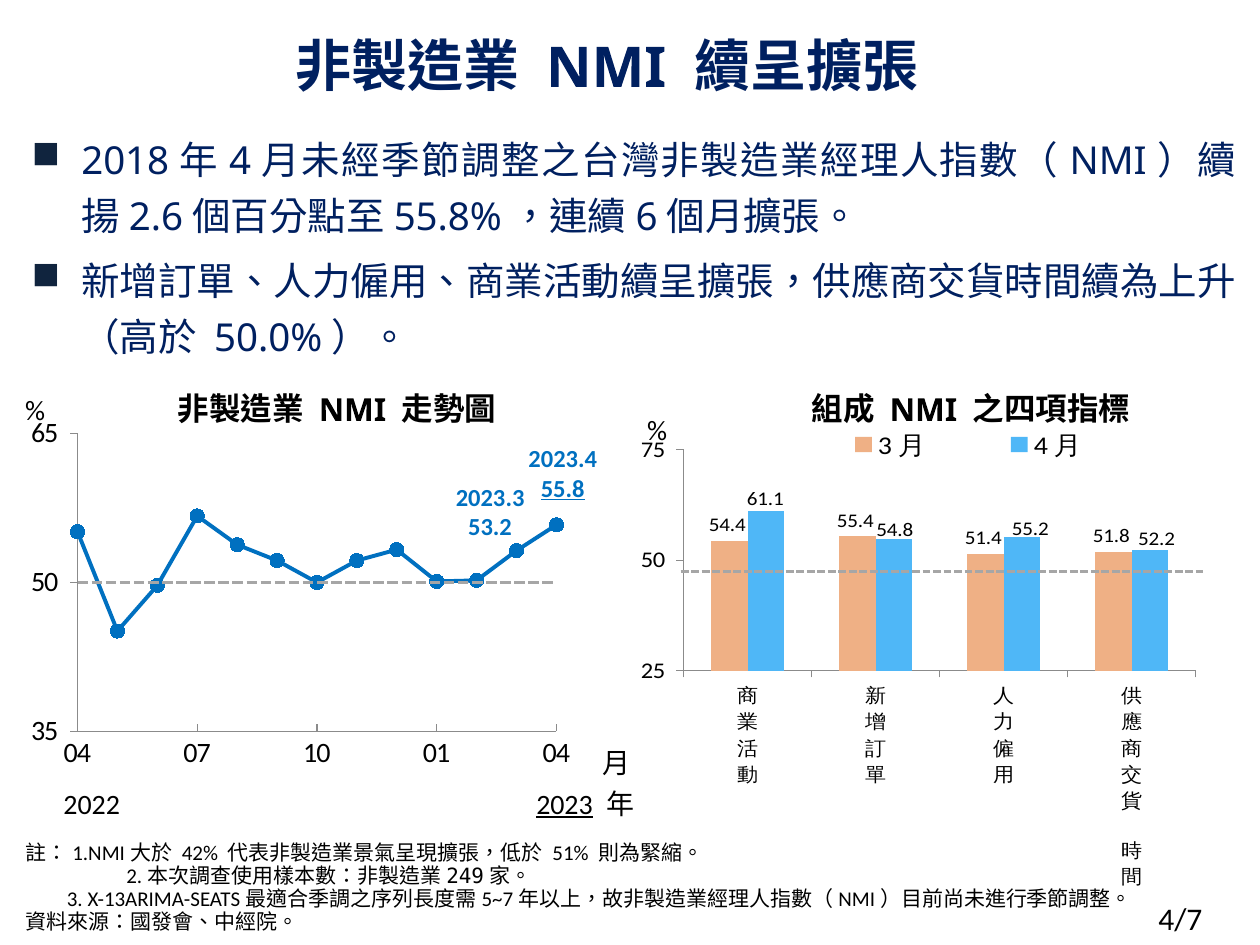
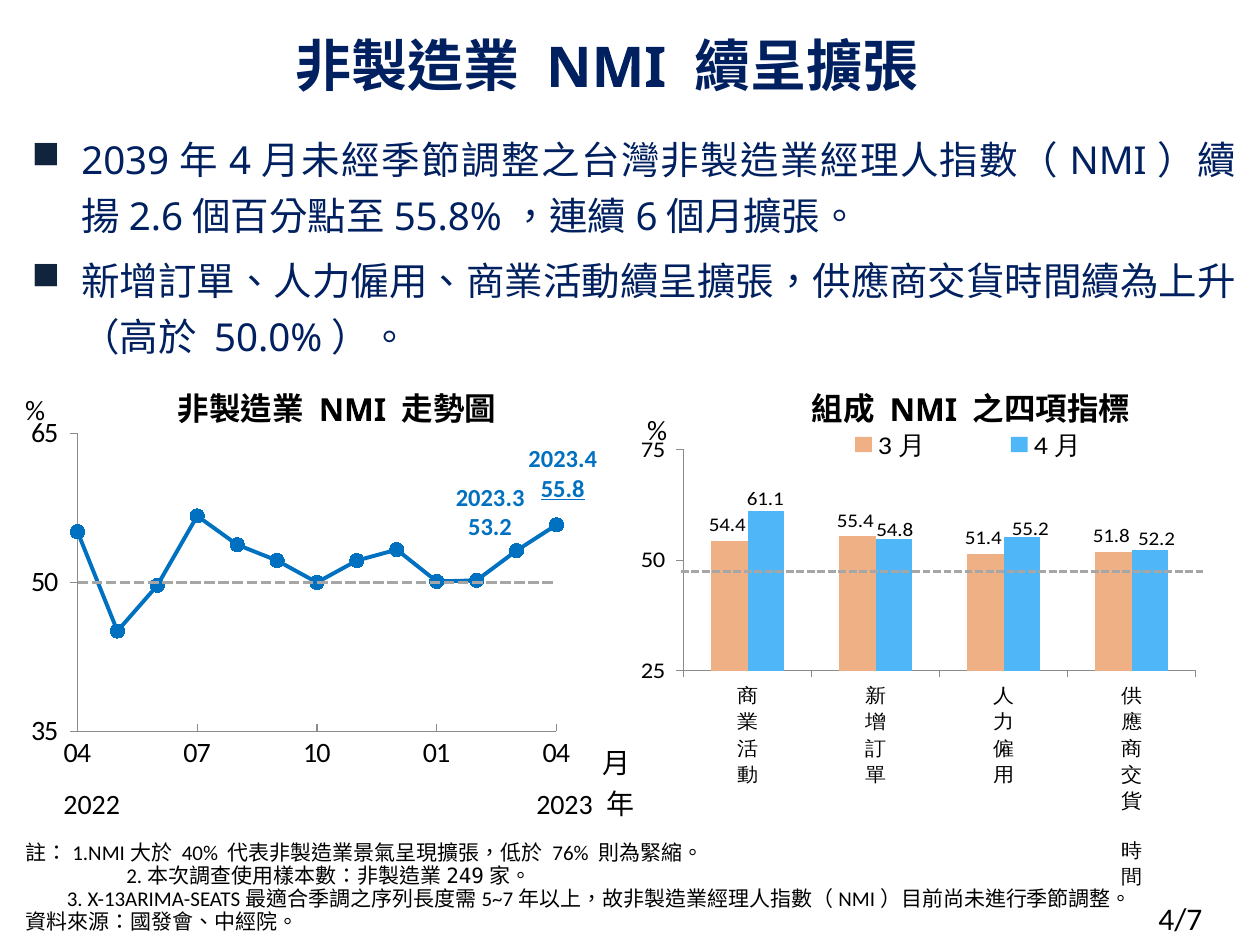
2018: 2018 -> 2039
2023 underline: present -> none
42%: 42% -> 40%
51%: 51% -> 76%
